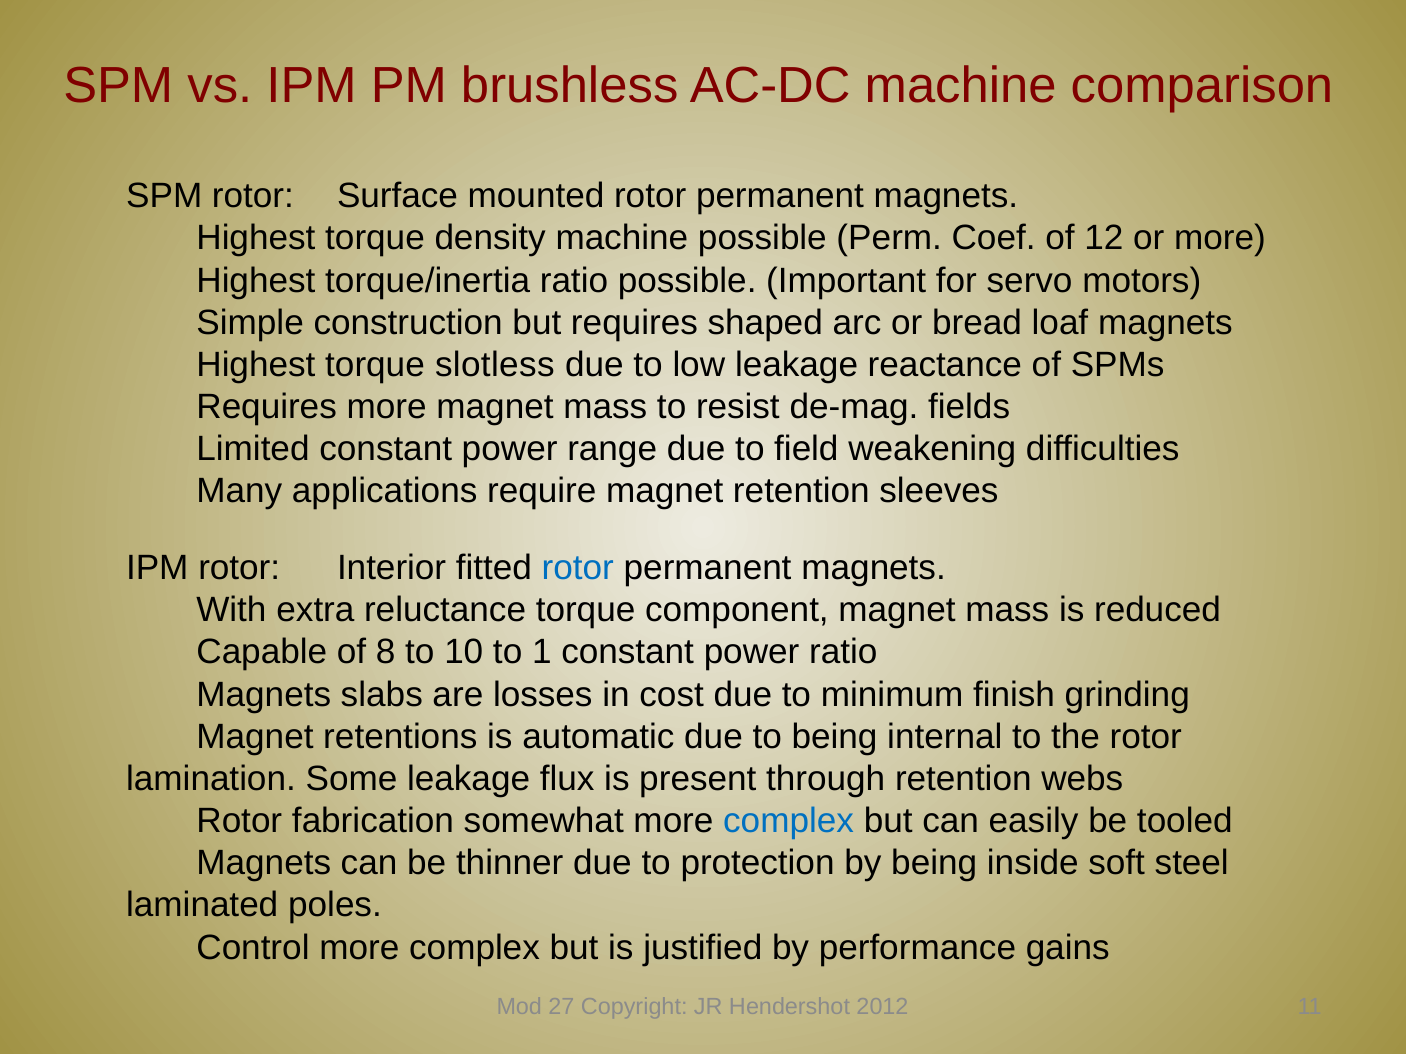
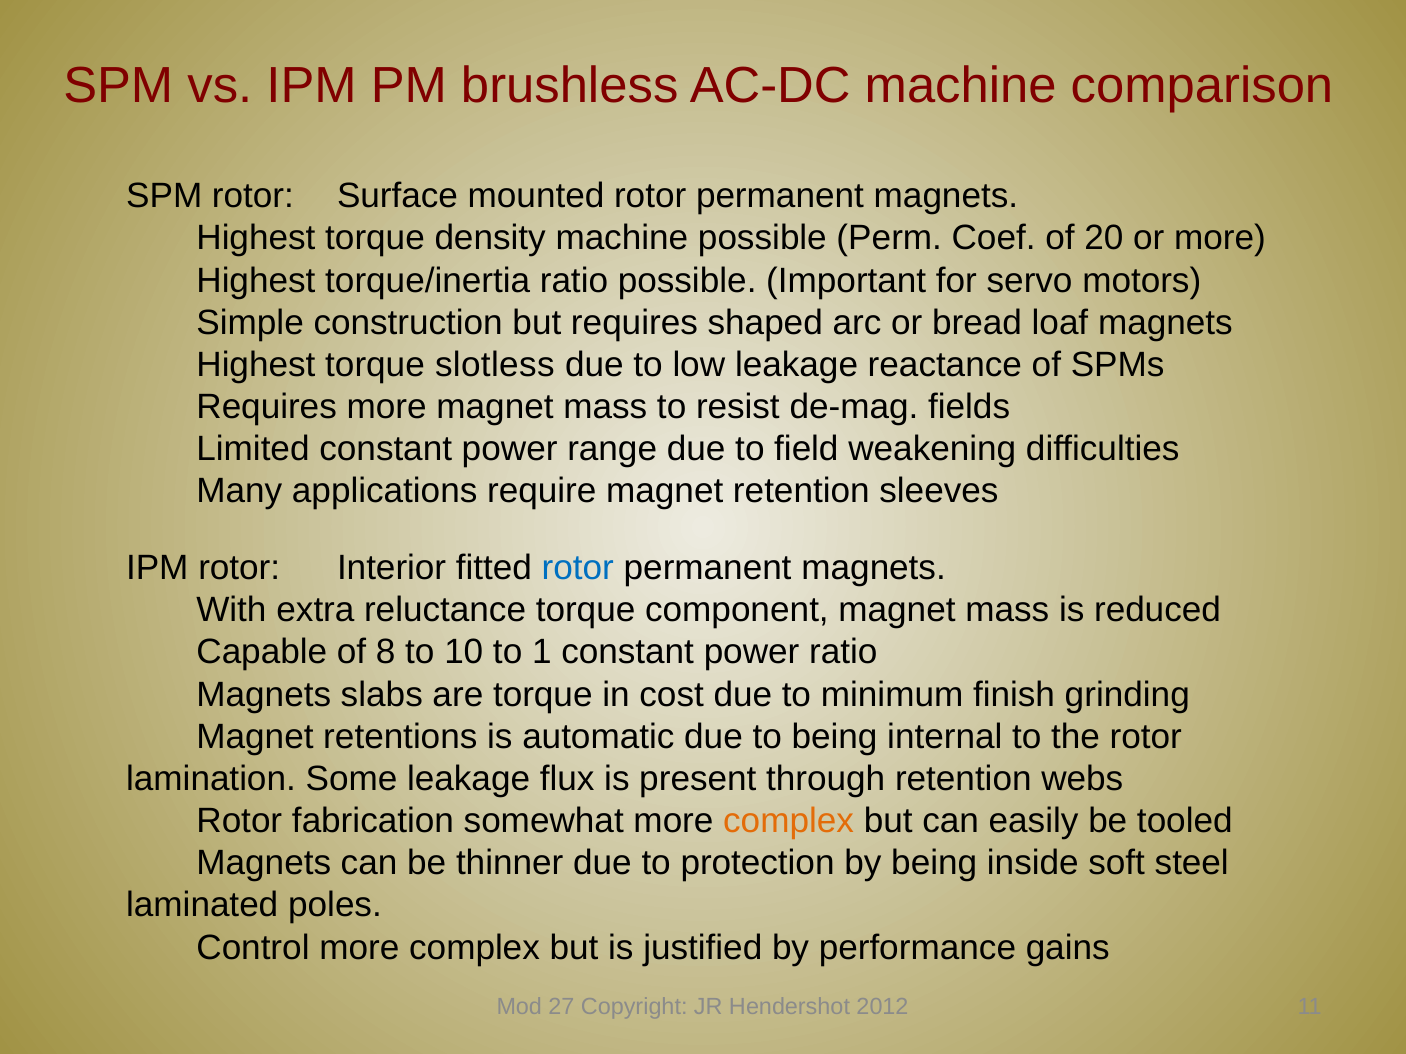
12: 12 -> 20
are losses: losses -> torque
complex at (789, 821) colour: blue -> orange
